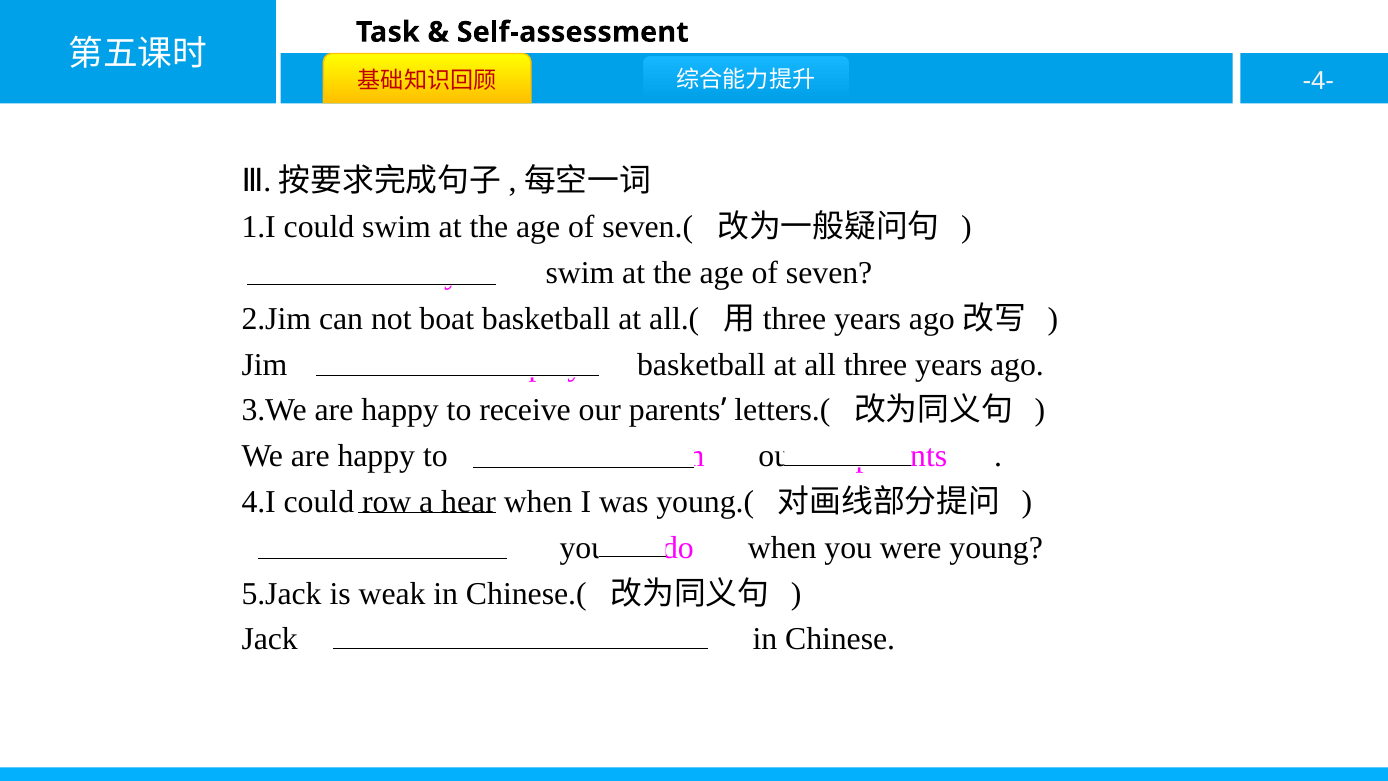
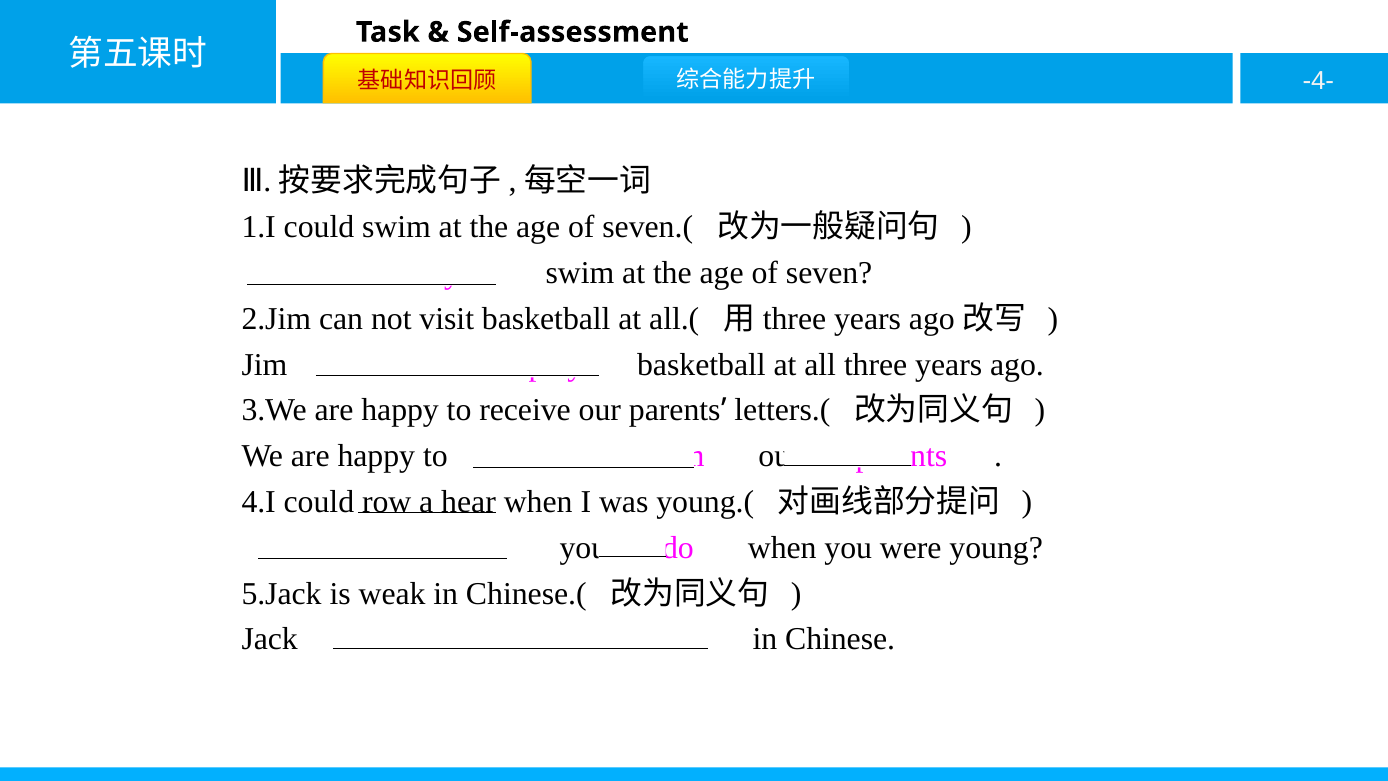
boat: boat -> visit
